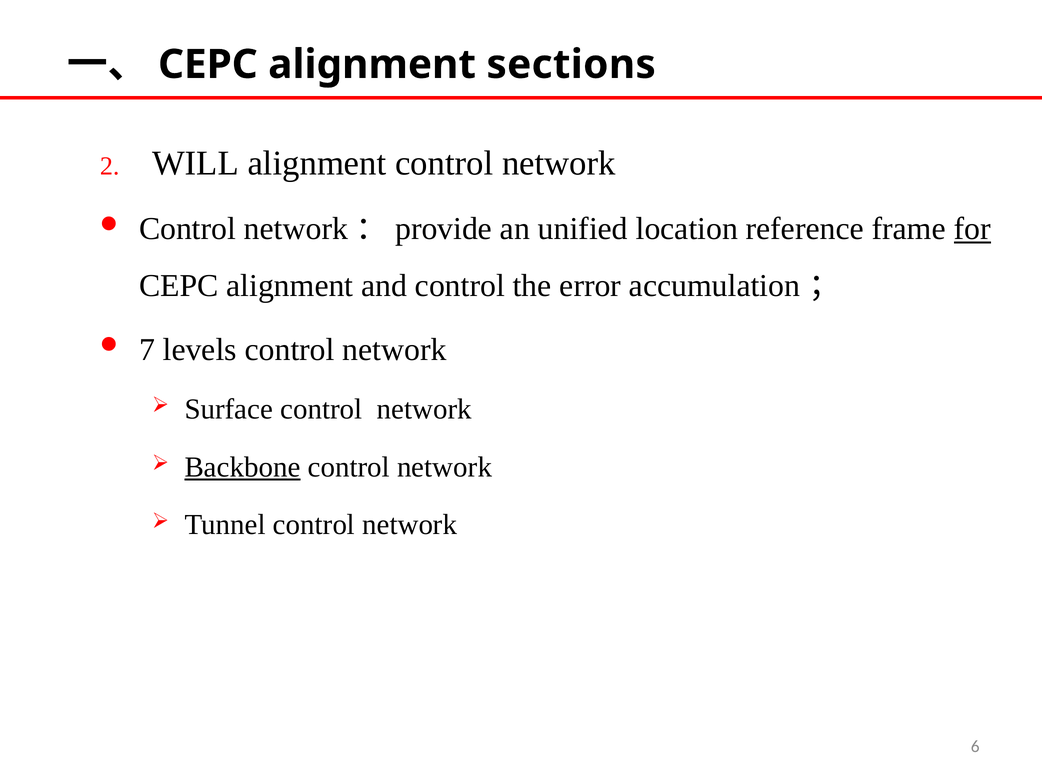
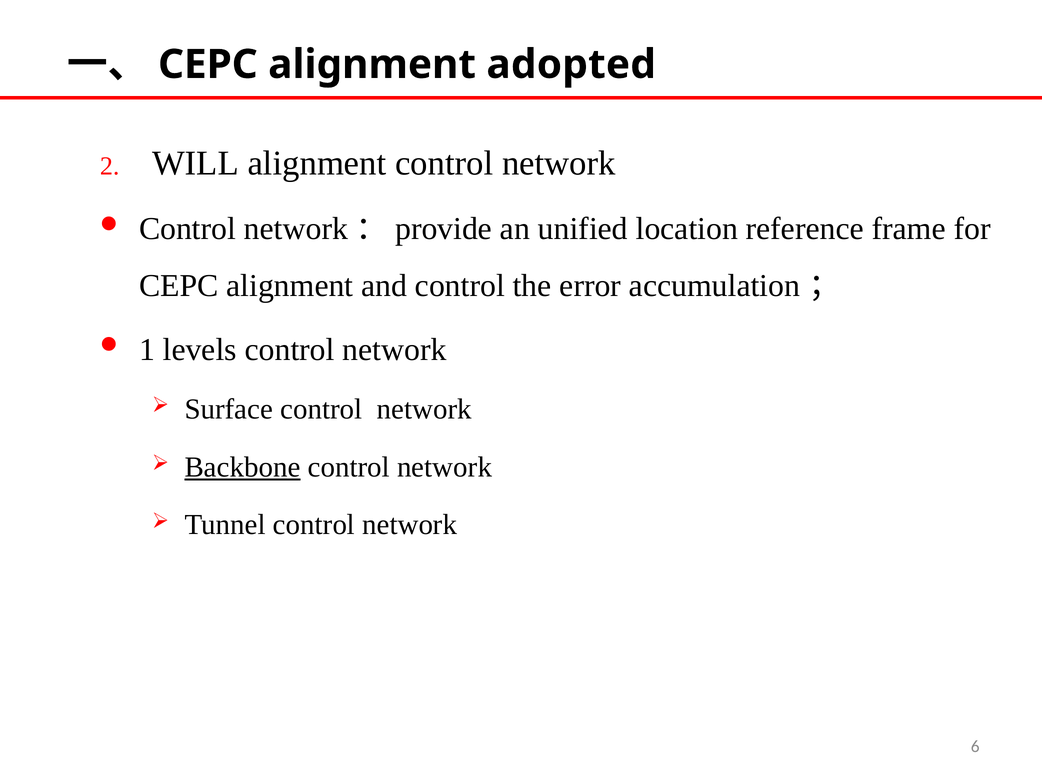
sections: sections -> adopted
for underline: present -> none
7: 7 -> 1
